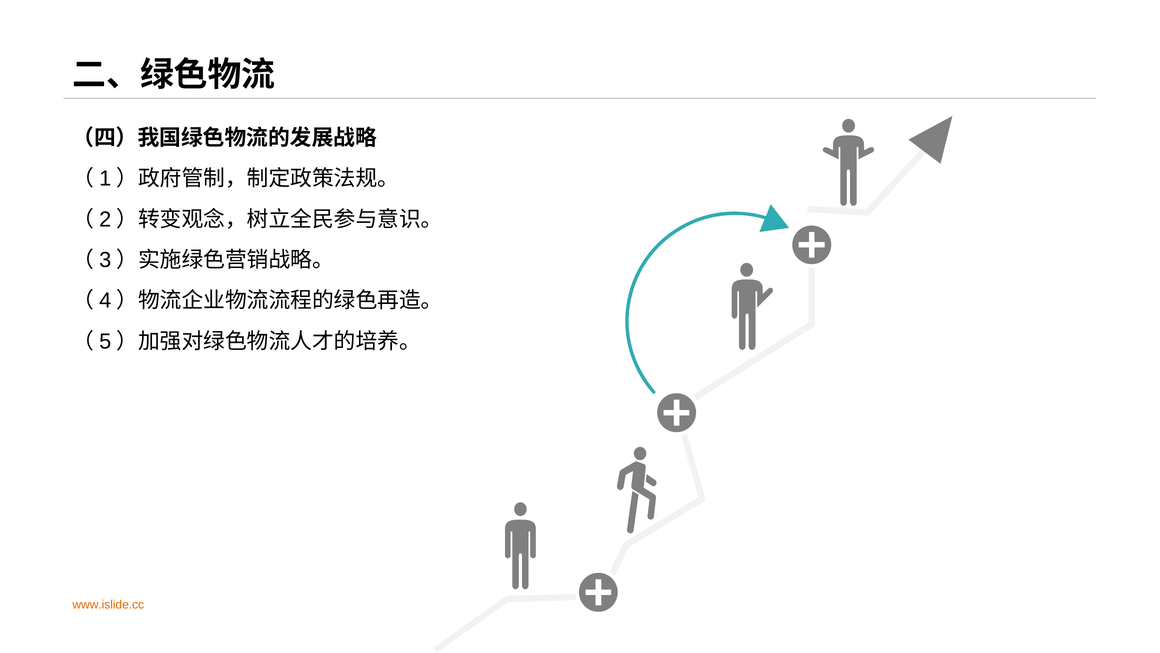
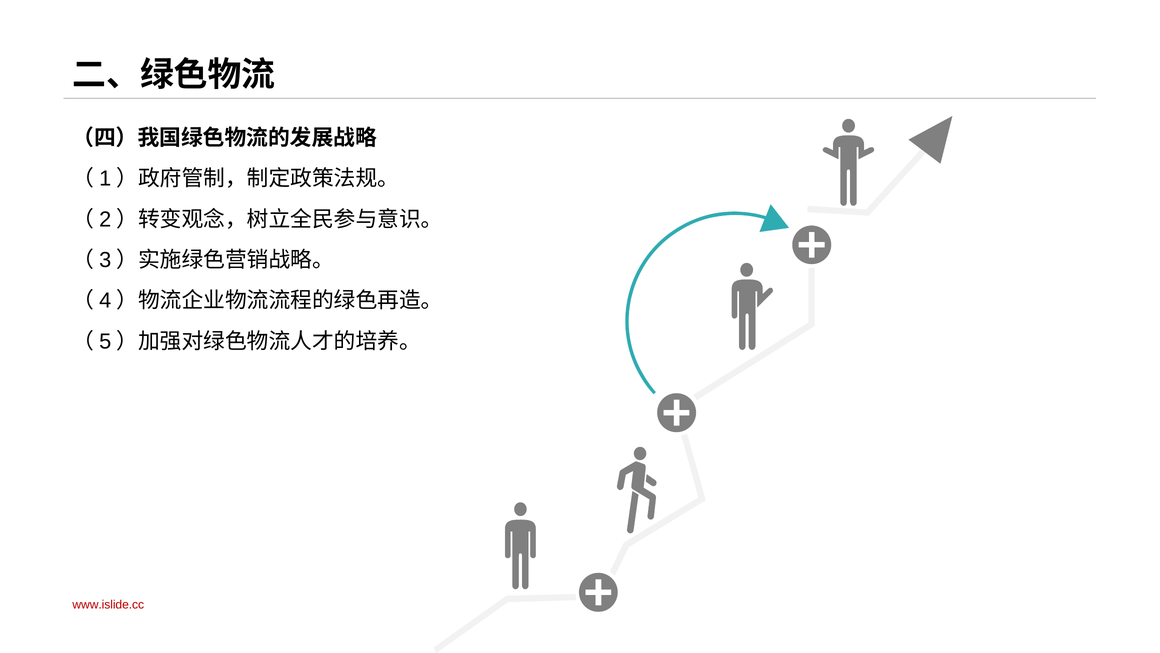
www.islide.cc colour: orange -> red
